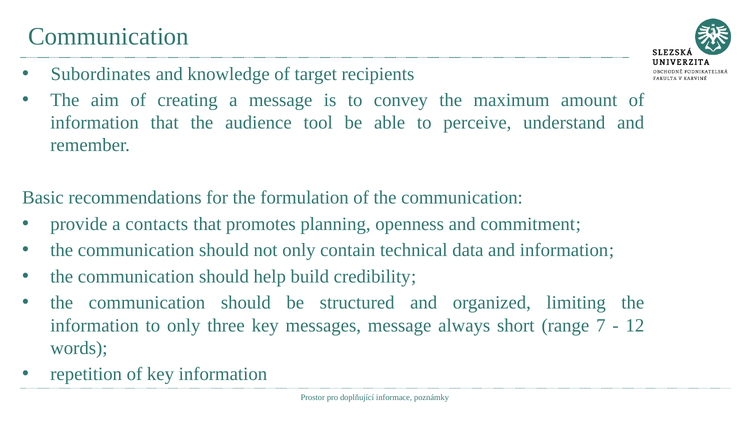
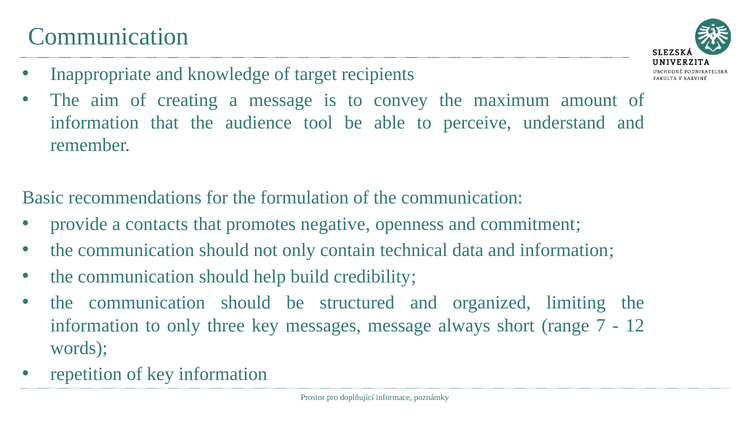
Subordinates: Subordinates -> Inappropriate
planning: planning -> negative
